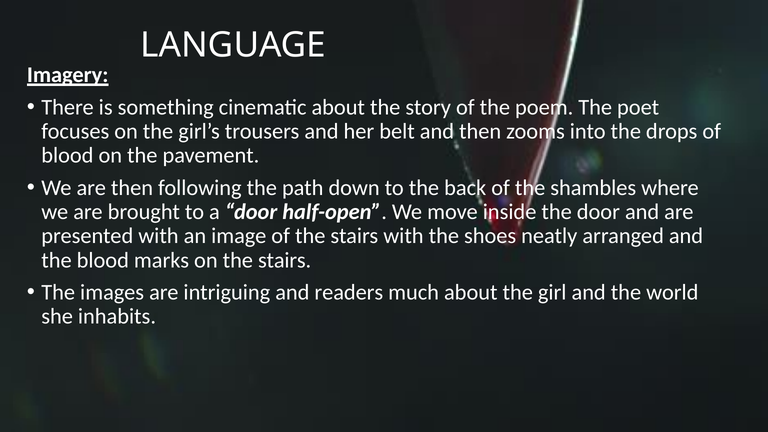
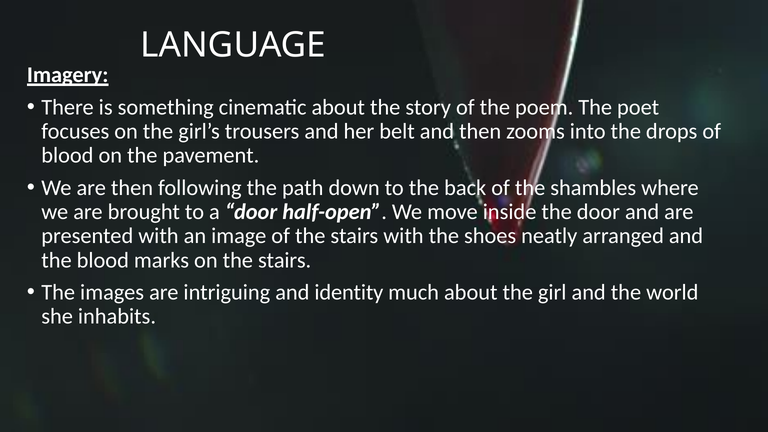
readers: readers -> identity
